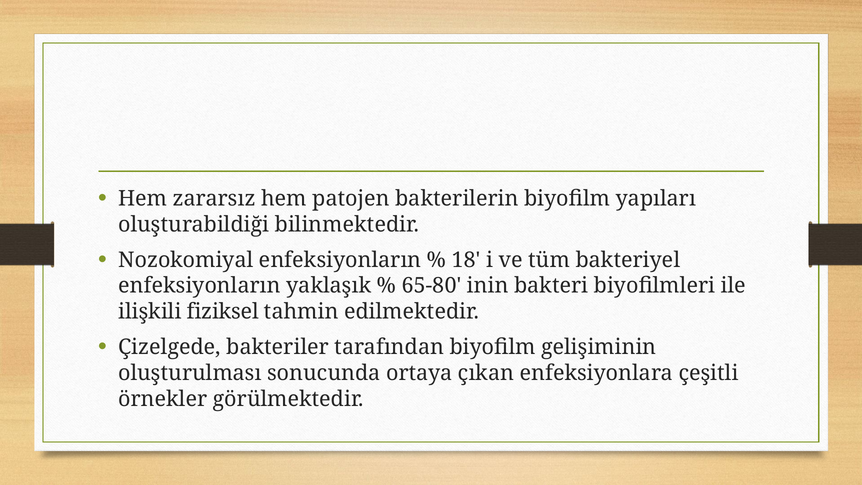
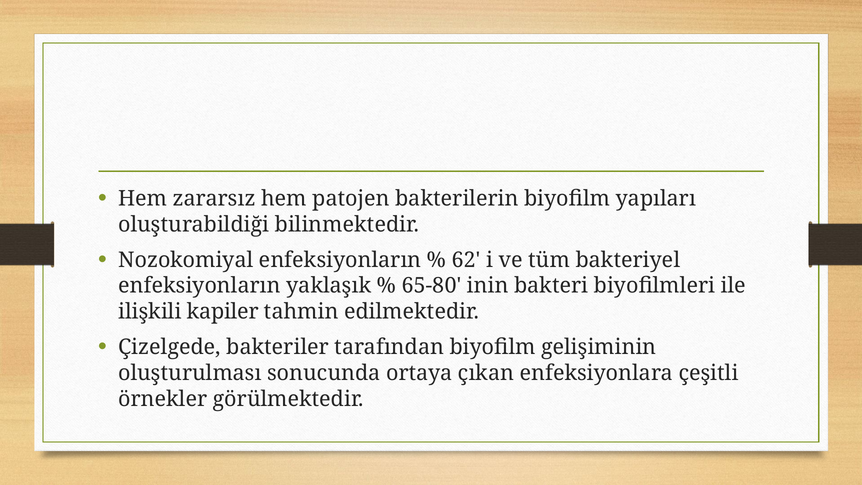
18: 18 -> 62
fiziksel: fiziksel -> kapiler
